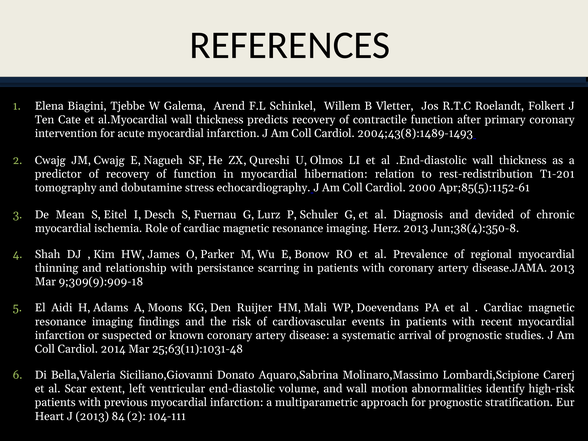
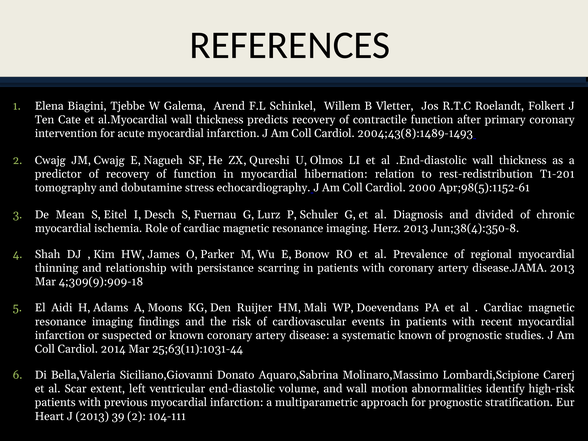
Apr;85(5):1152-61: Apr;85(5):1152-61 -> Apr;98(5):1152-61
devided: devided -> divided
9;309(9):909-18: 9;309(9):909-18 -> 4;309(9):909-18
systematic arrival: arrival -> known
25;63(11):1031-48: 25;63(11):1031-48 -> 25;63(11):1031-44
84: 84 -> 39
